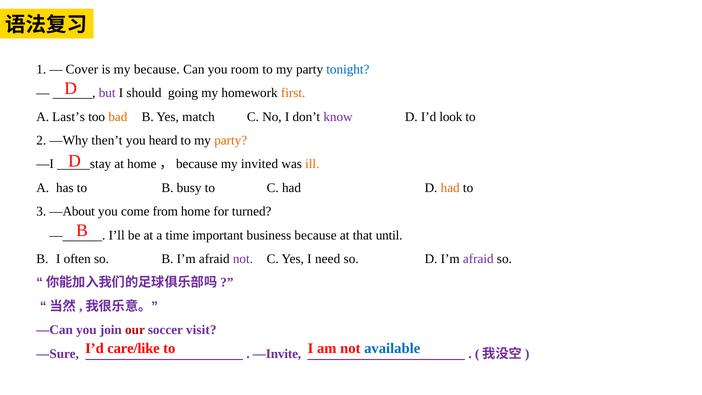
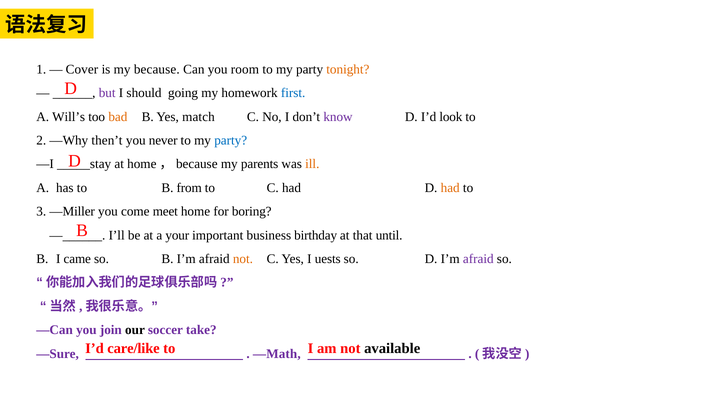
tonight colour: blue -> orange
first colour: orange -> blue
Last’s: Last’s -> Will’s
heard: heard -> never
party at (231, 140) colour: orange -> blue
invited: invited -> parents
busy: busy -> from
—About: —About -> —Miller
from: from -> meet
turned: turned -> boring
time: time -> your
business because: because -> birthday
often: often -> came
not at (243, 259) colour: purple -> orange
need: need -> uests
our colour: red -> black
visit: visit -> take
available colour: blue -> black
—Invite: —Invite -> —Math
